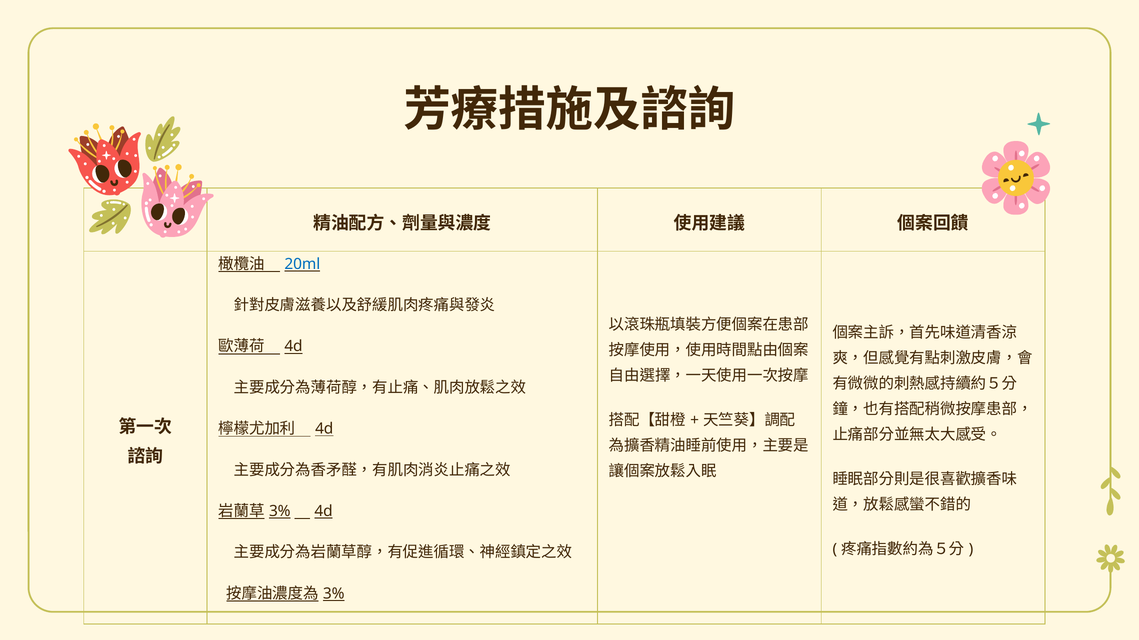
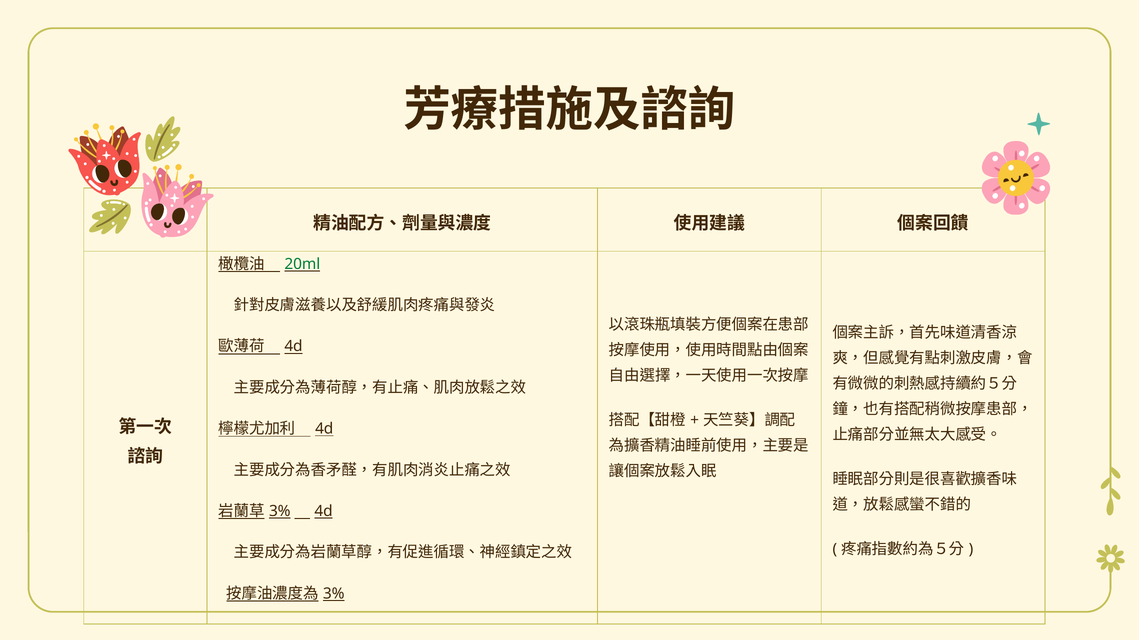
20ml colour: blue -> green
